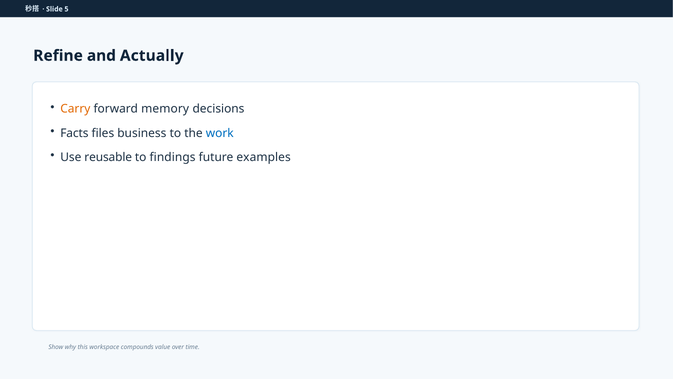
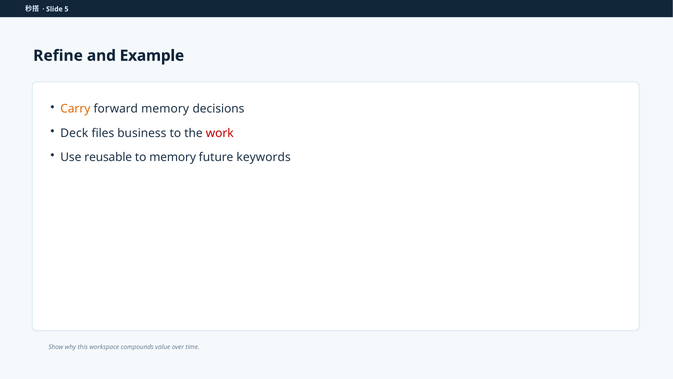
Actually: Actually -> Example
Facts: Facts -> Deck
work colour: blue -> red
to findings: findings -> memory
examples: examples -> keywords
